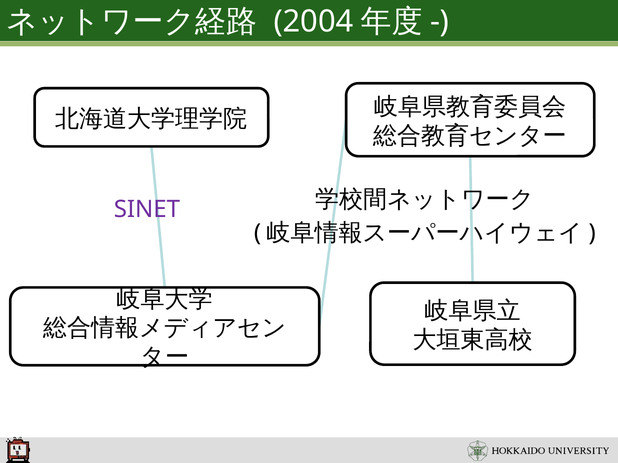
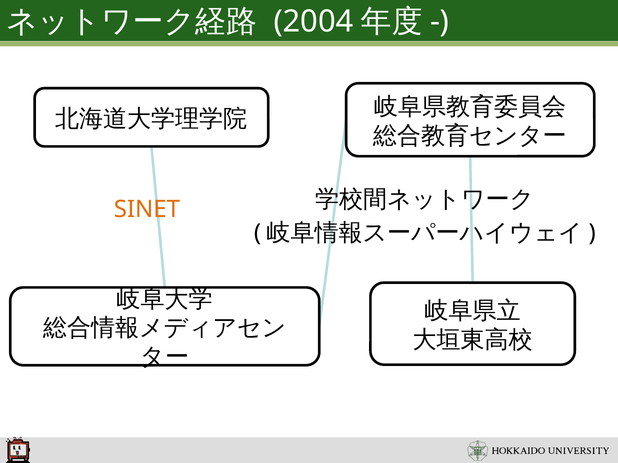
SINET colour: purple -> orange
